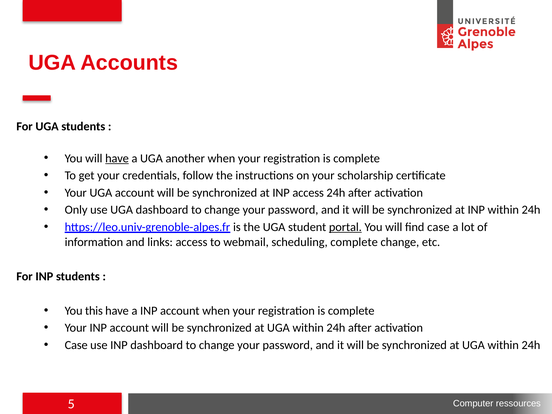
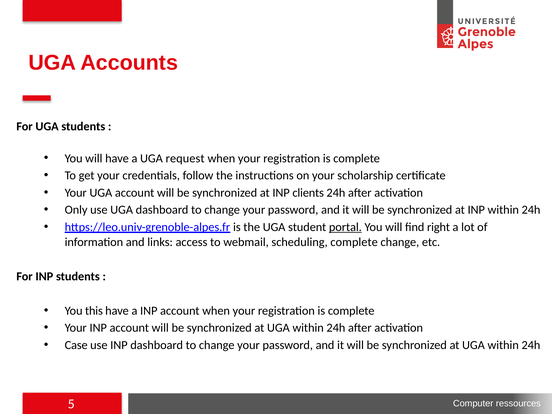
have at (117, 158) underline: present -> none
another: another -> request
INP access: access -> clients
find case: case -> right
